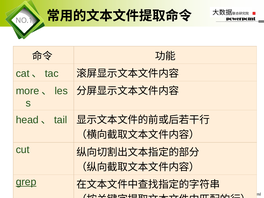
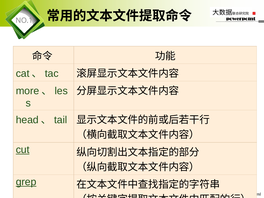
cut underline: none -> present
